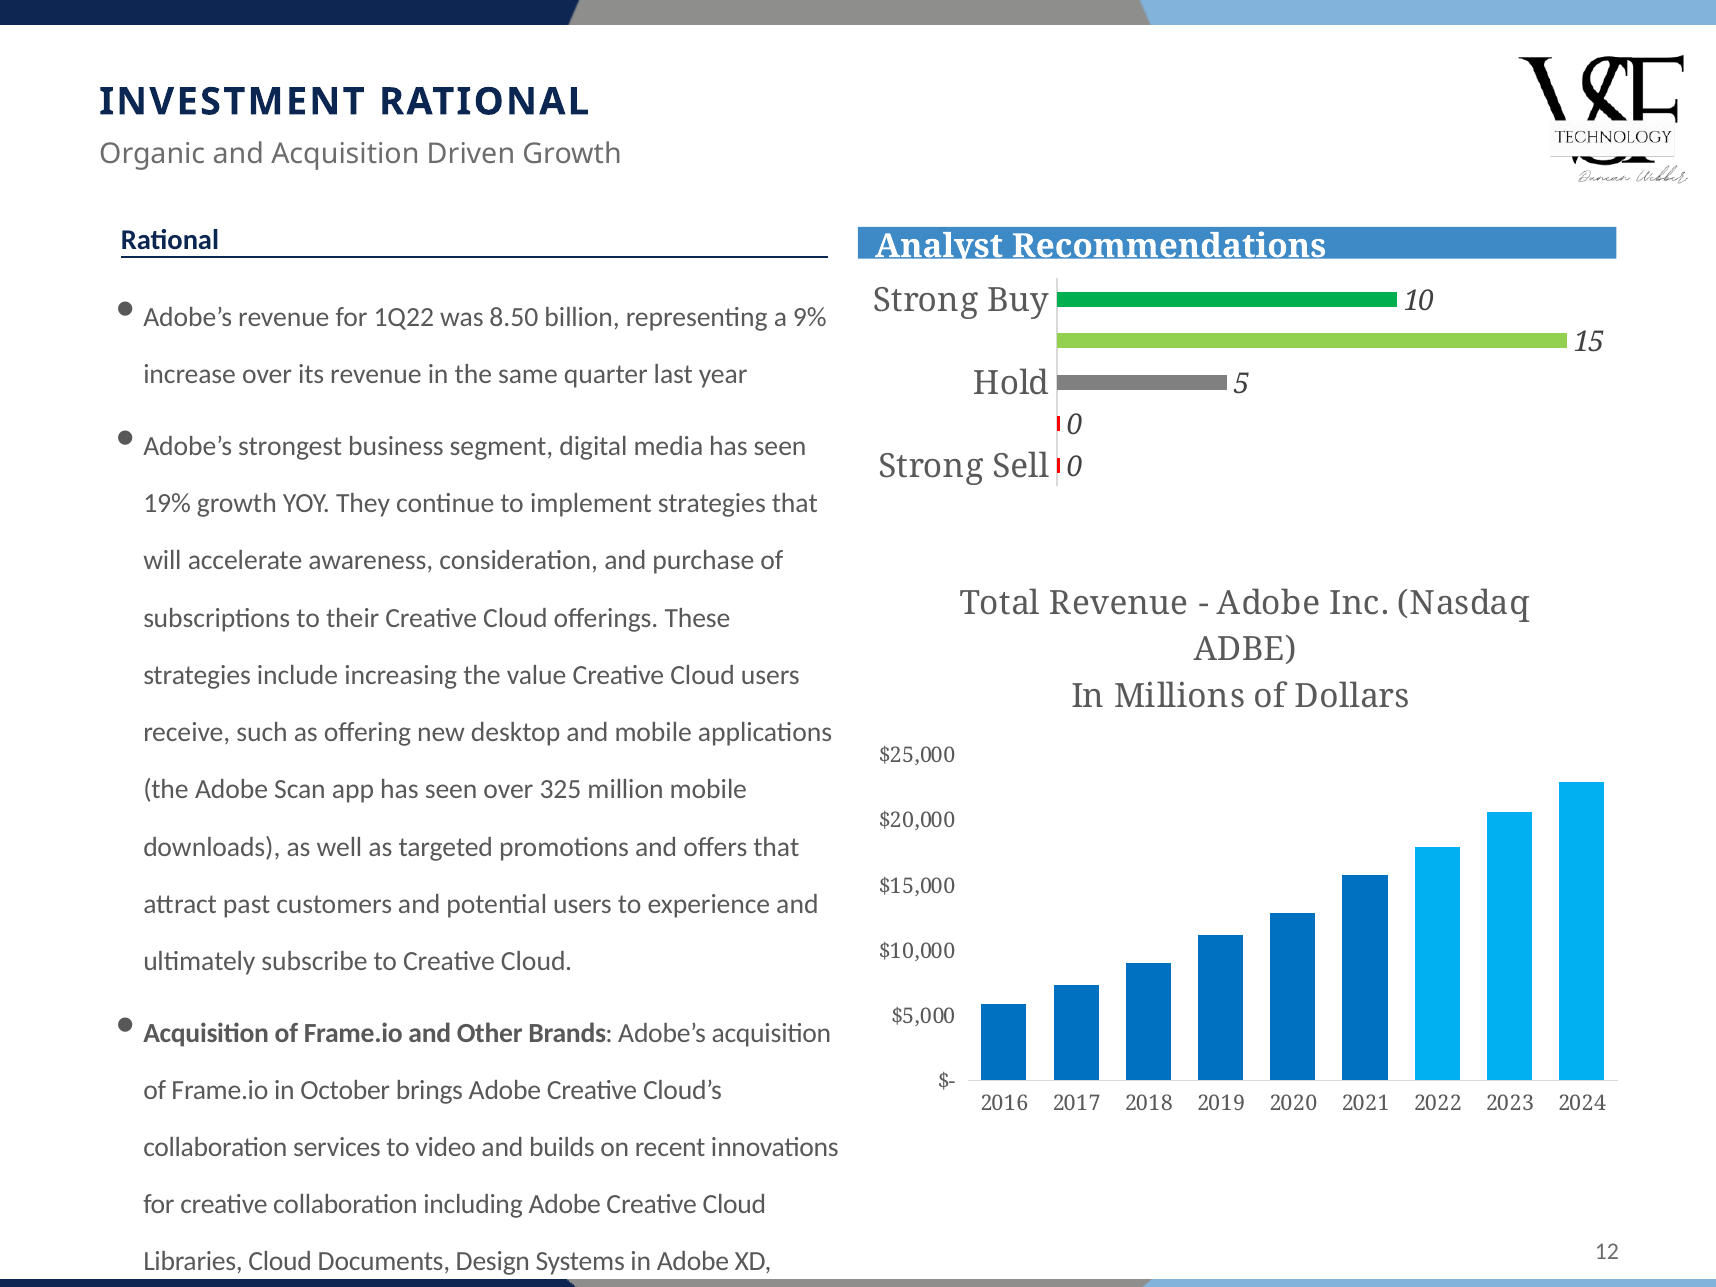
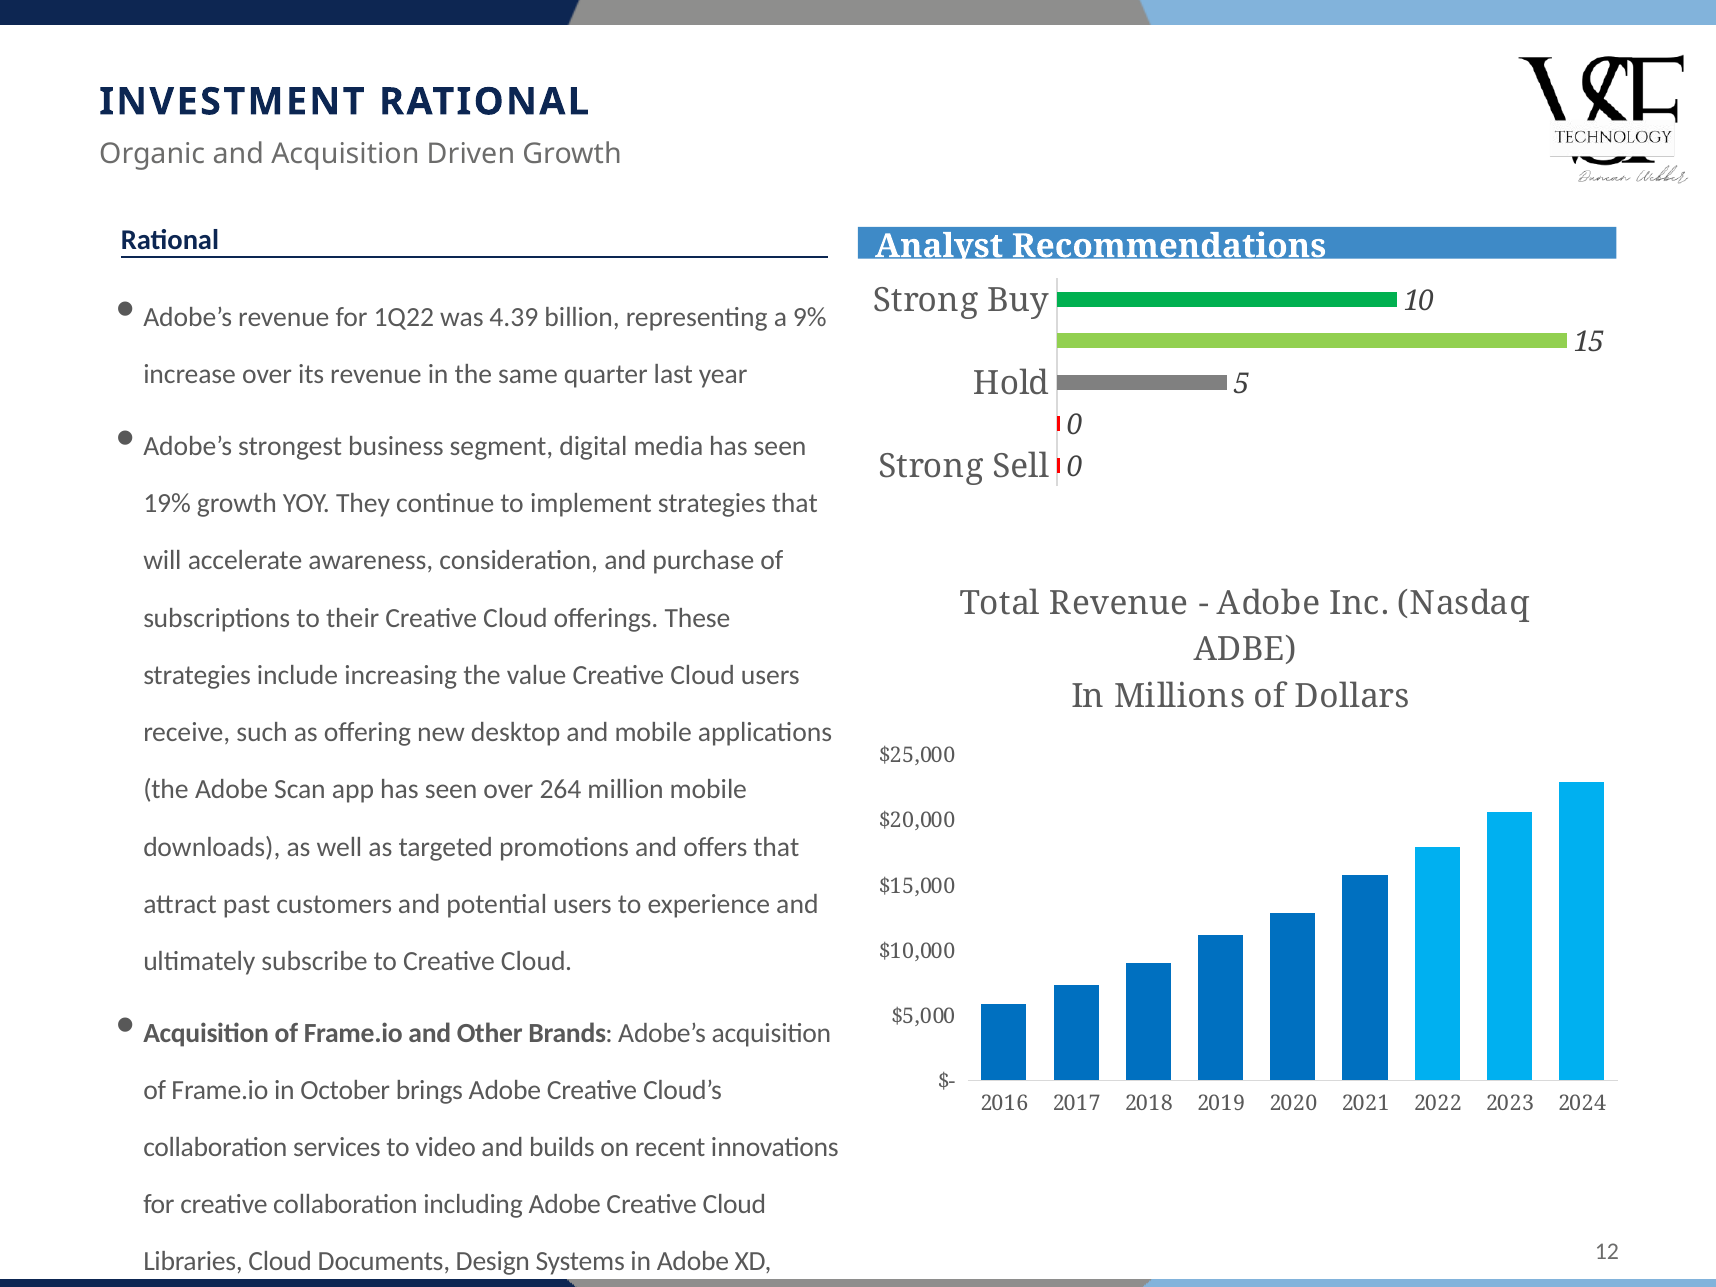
8.50: 8.50 -> 4.39
325: 325 -> 264
